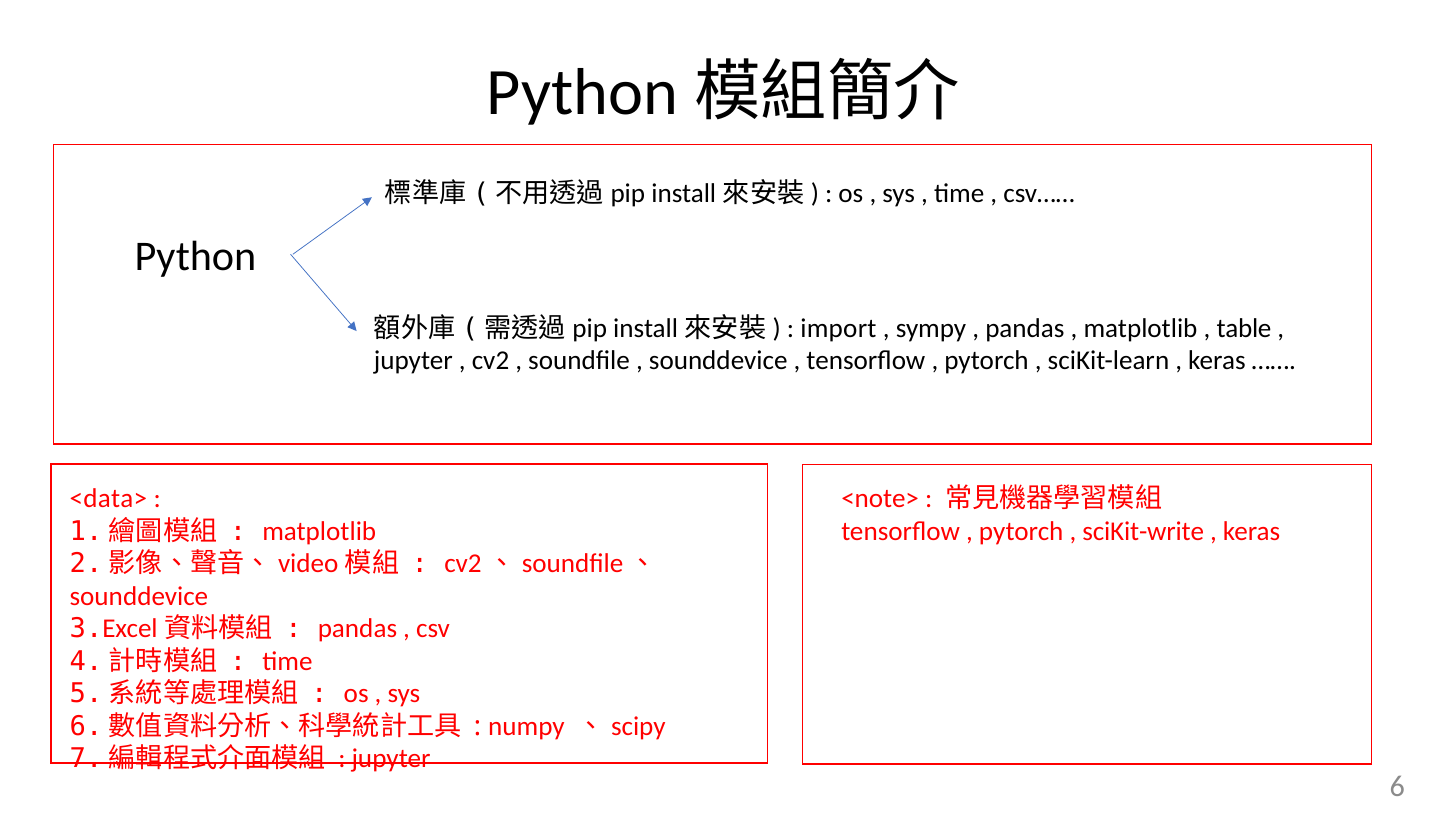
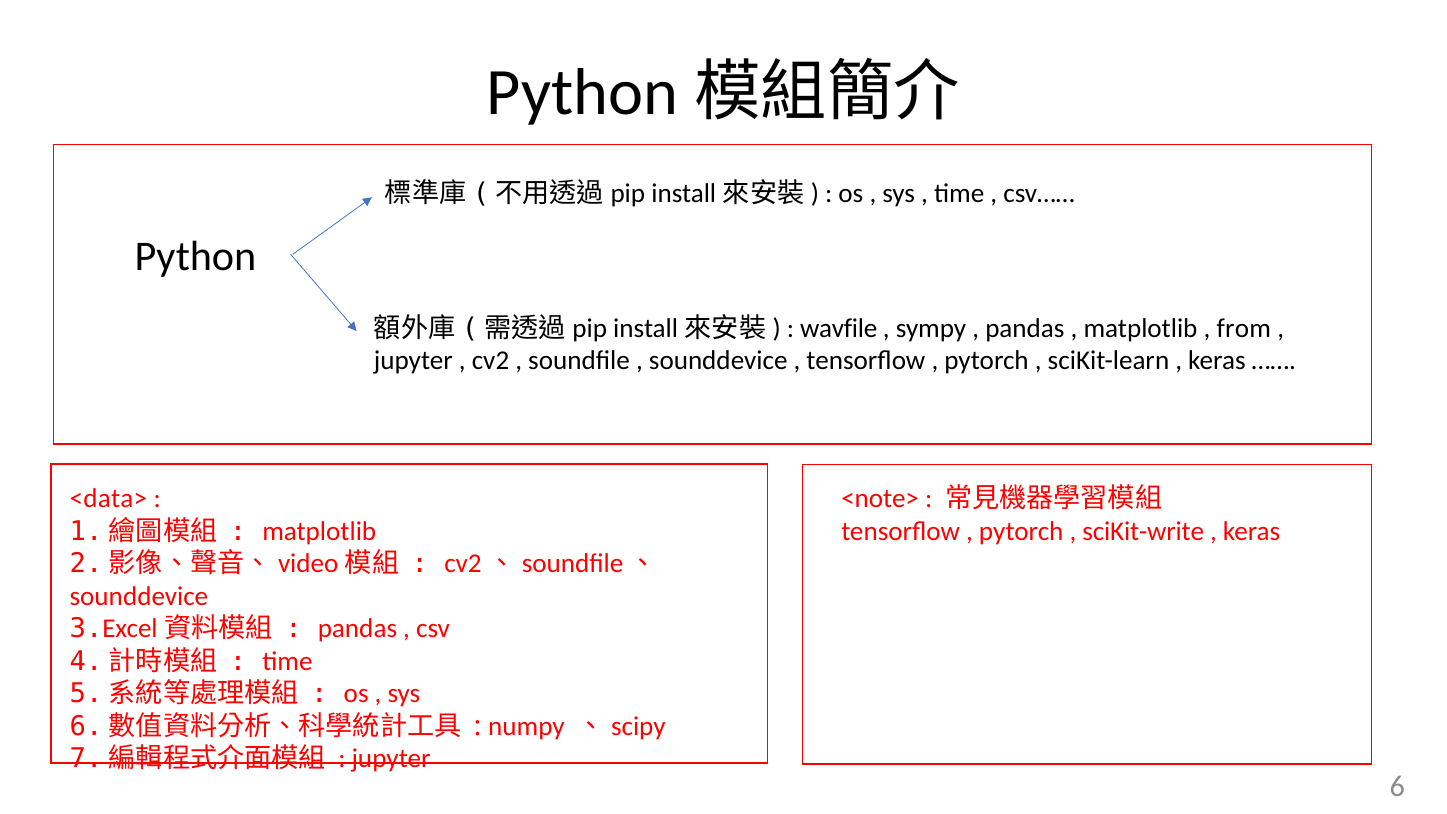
import: import -> wavfile
table: table -> from
